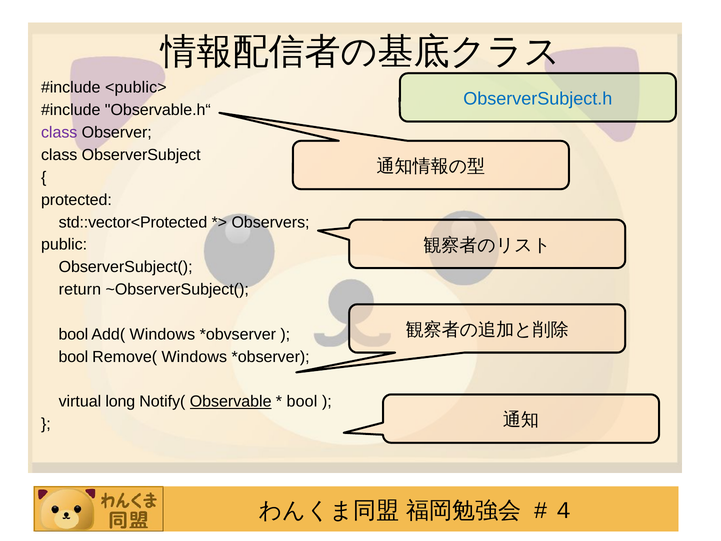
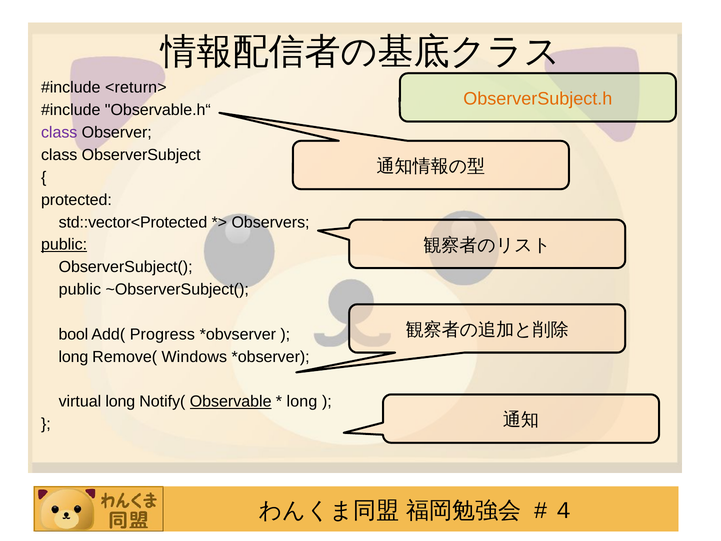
<public>: <public> -> <return>
ObserverSubject.h colour: blue -> orange
public at (64, 245) underline: none -> present
return at (80, 289): return -> public
Add( Windows: Windows -> Progress
bool at (73, 357): bool -> long
bool at (302, 402): bool -> long
